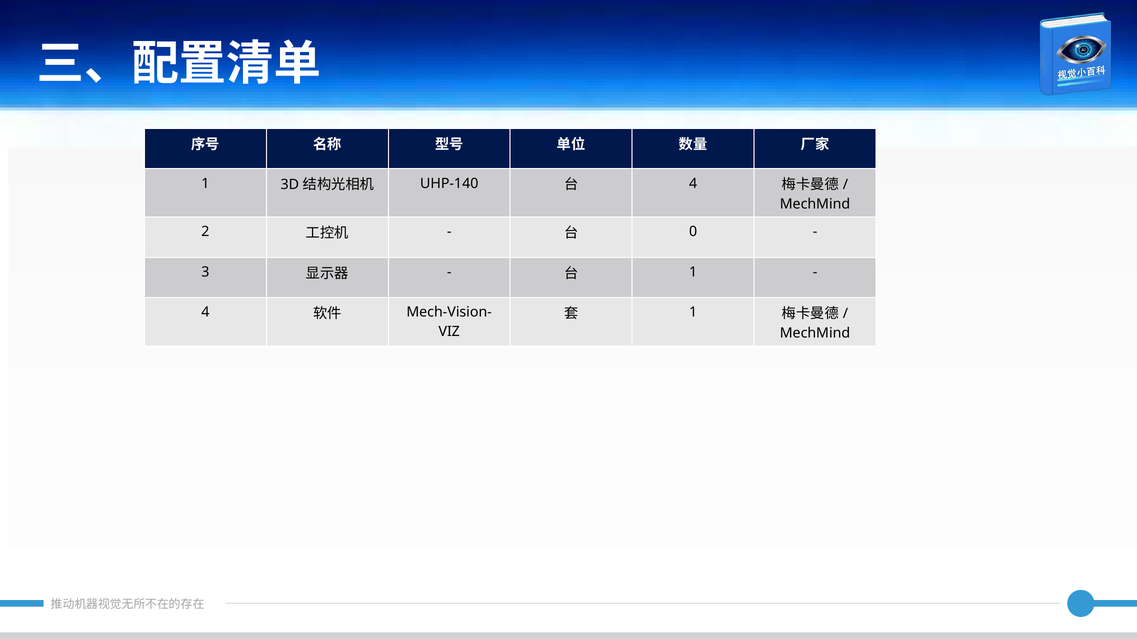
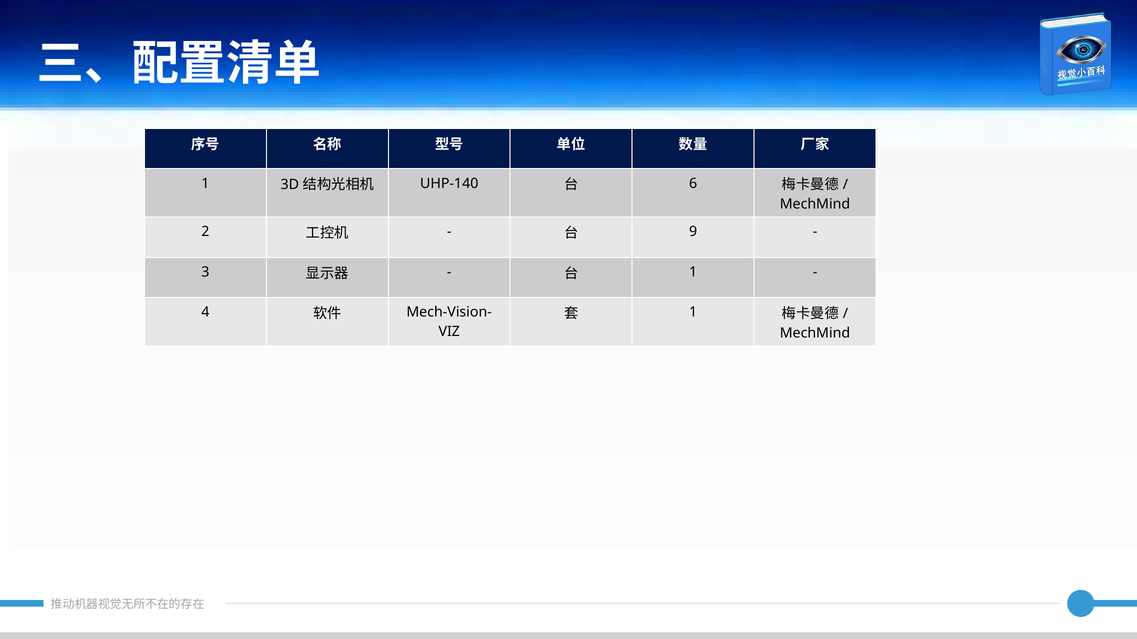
4 at (693, 183): 4 -> 6
0: 0 -> 9
